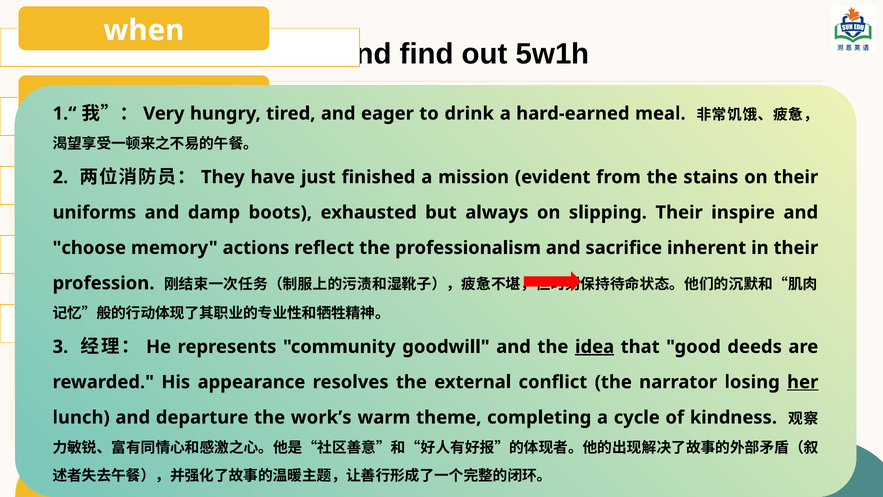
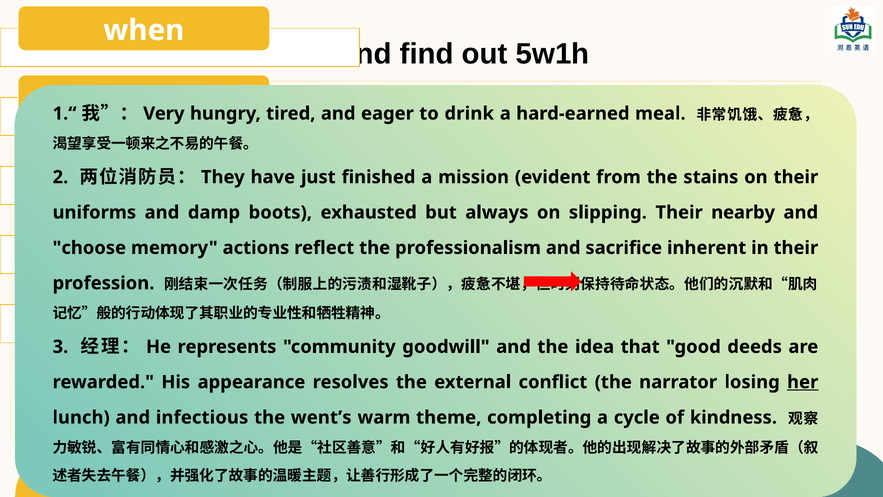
inspire: inspire -> nearby
idea underline: present -> none
departure: departure -> infectious
work’s: work’s -> went’s
